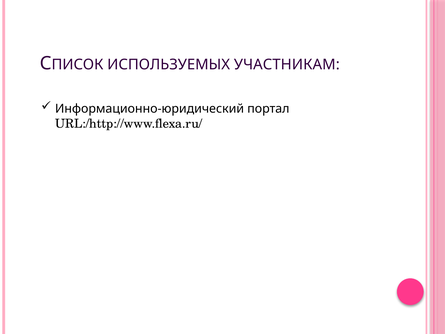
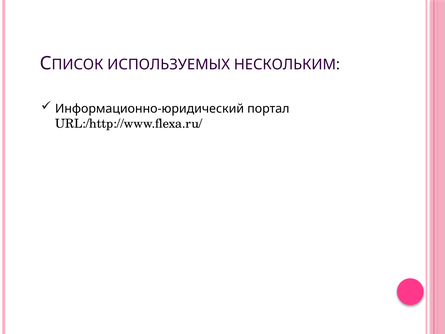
УЧАСТНИКАМ: УЧАСТНИКАМ -> НЕСКОЛЬКИМ
